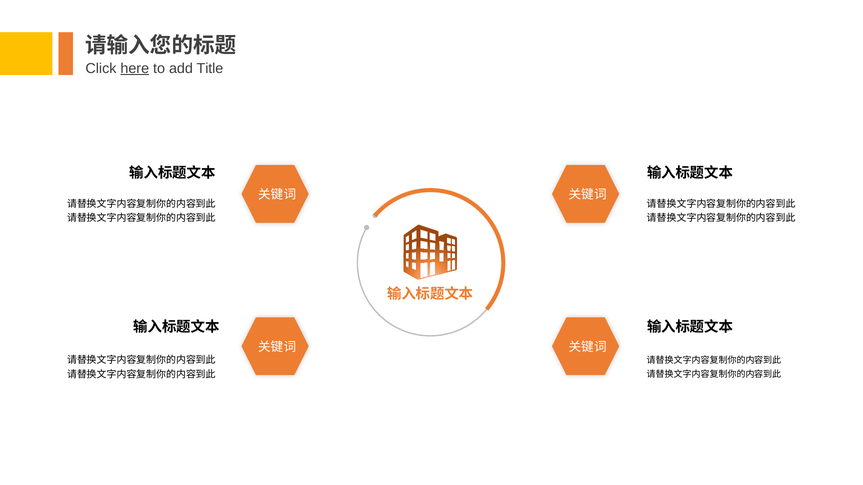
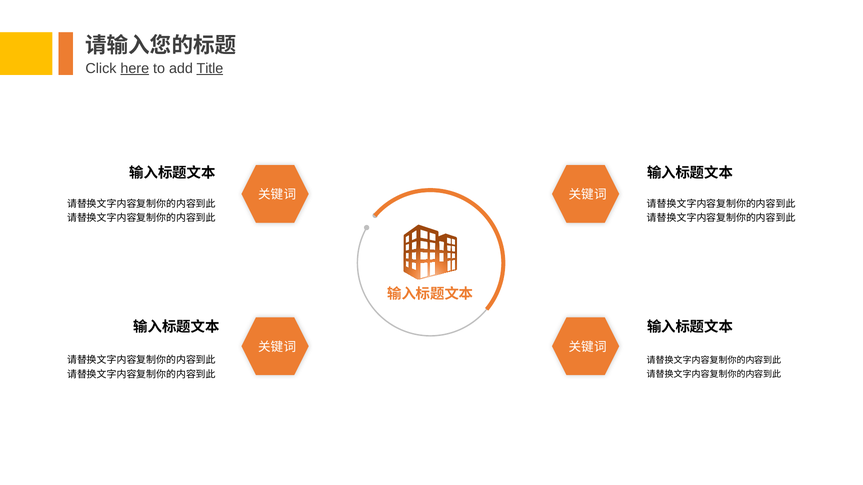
Title underline: none -> present
